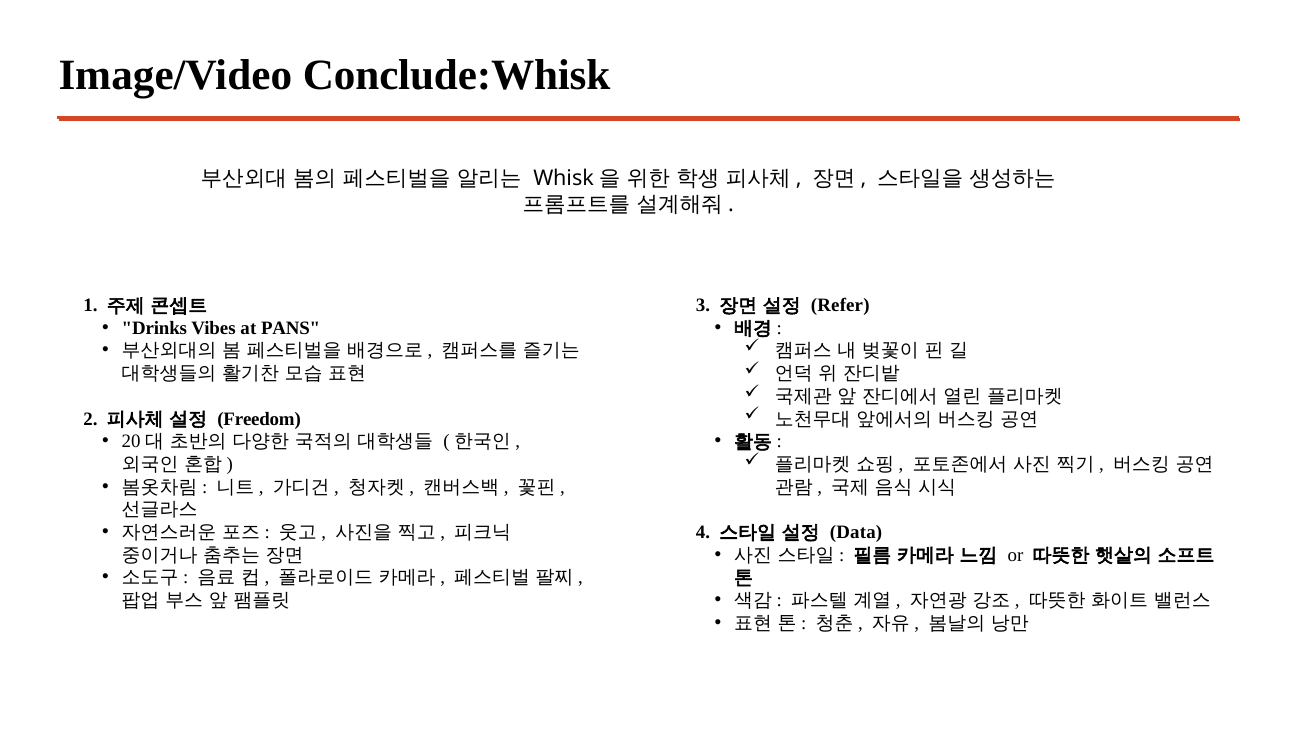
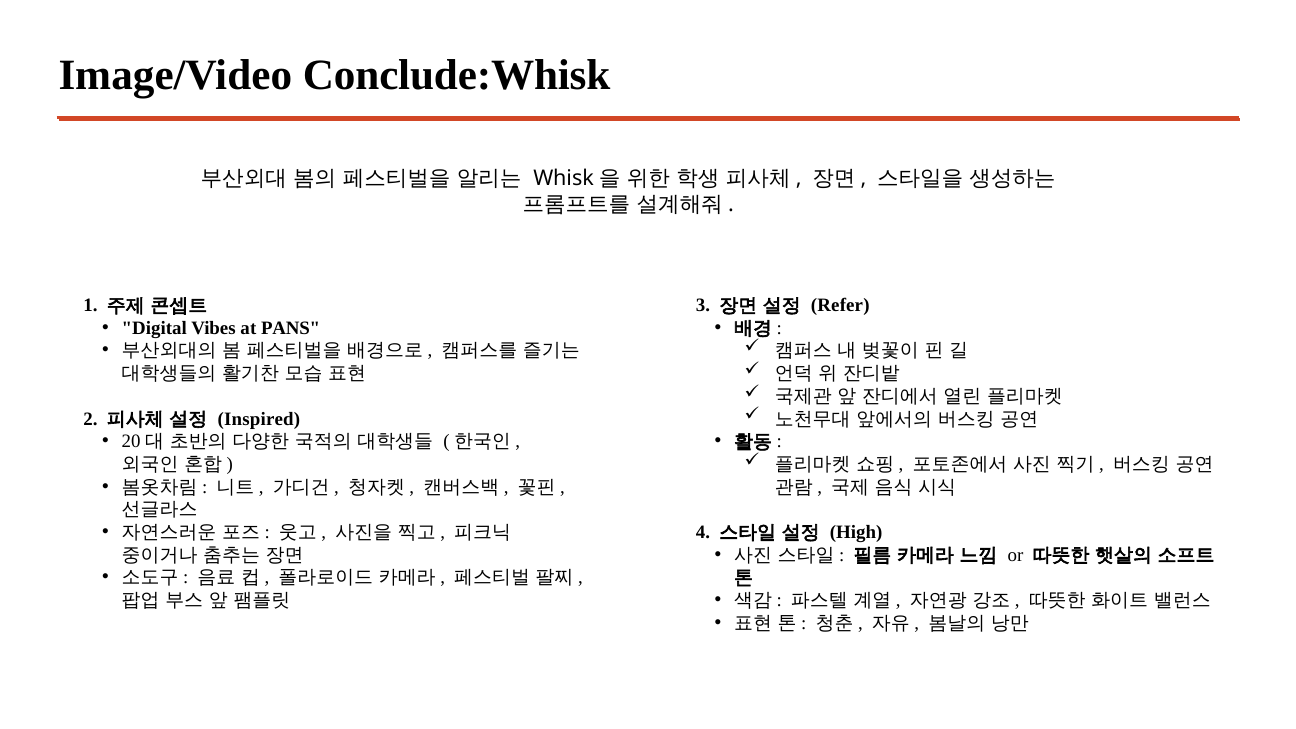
Drinks: Drinks -> Digital
Freedom: Freedom -> Inspired
Data: Data -> High
